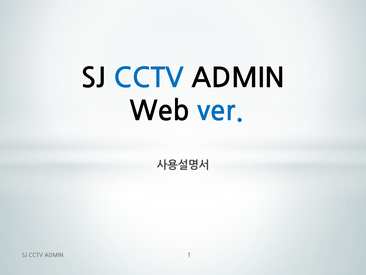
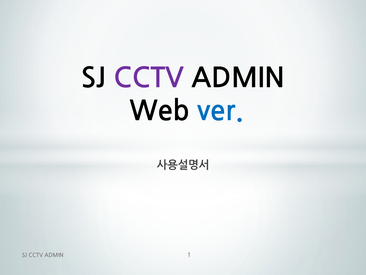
CCTV at (149, 78) colour: blue -> purple
